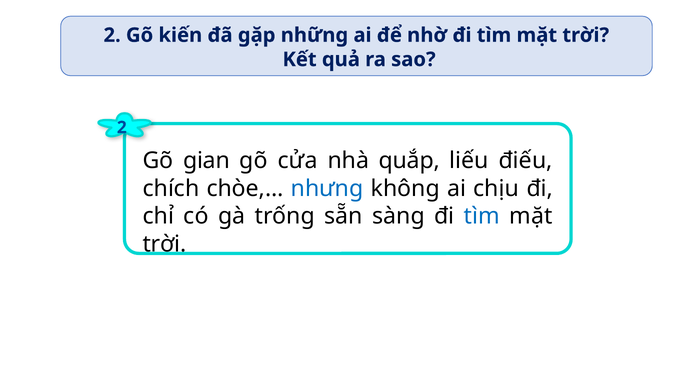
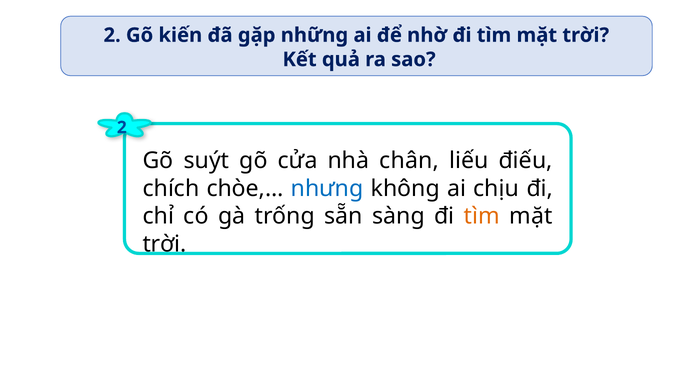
gian: gian -> suýt
quắp: quắp -> chân
tìm at (482, 216) colour: blue -> orange
